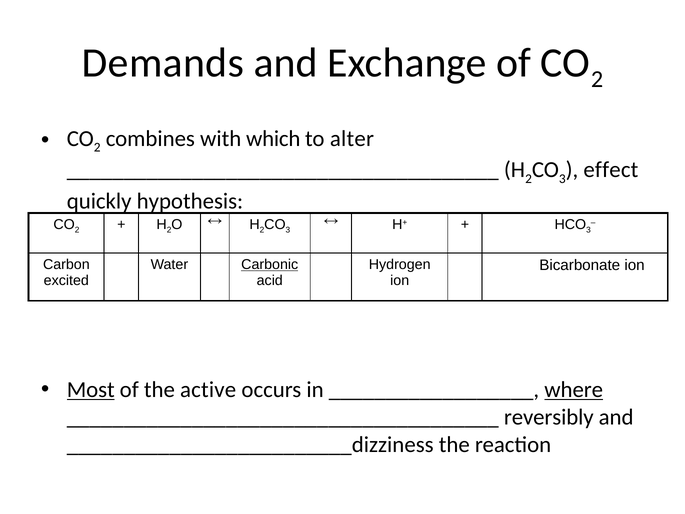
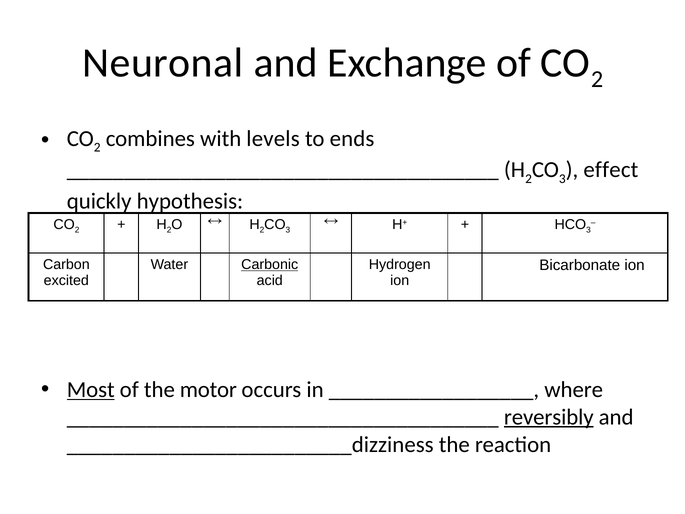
Demands: Demands -> Neuronal
which: which -> levels
alter: alter -> ends
active: active -> motor
where underline: present -> none
reversibly underline: none -> present
